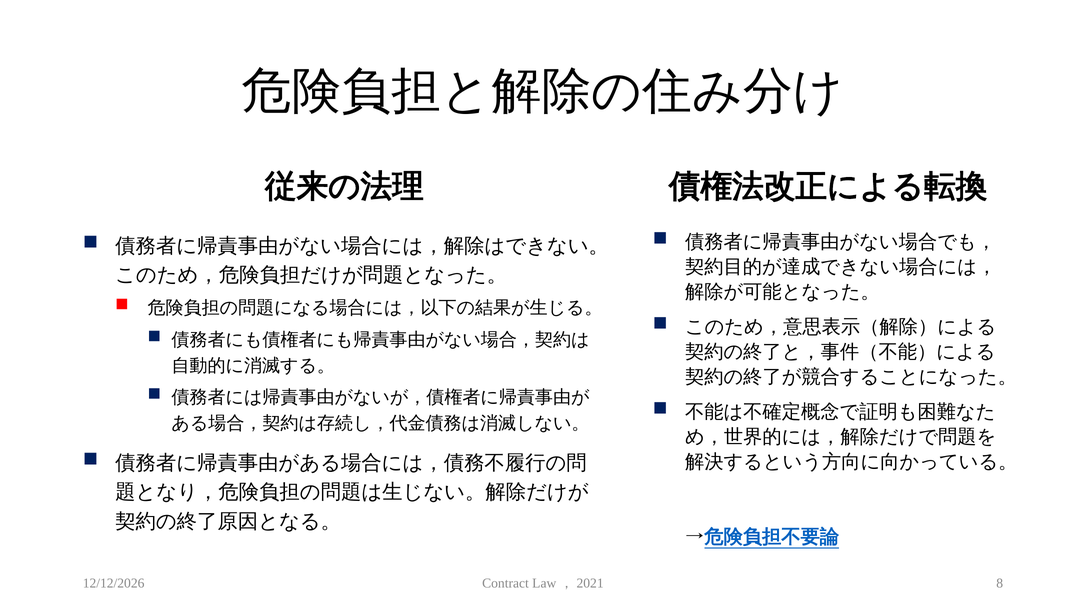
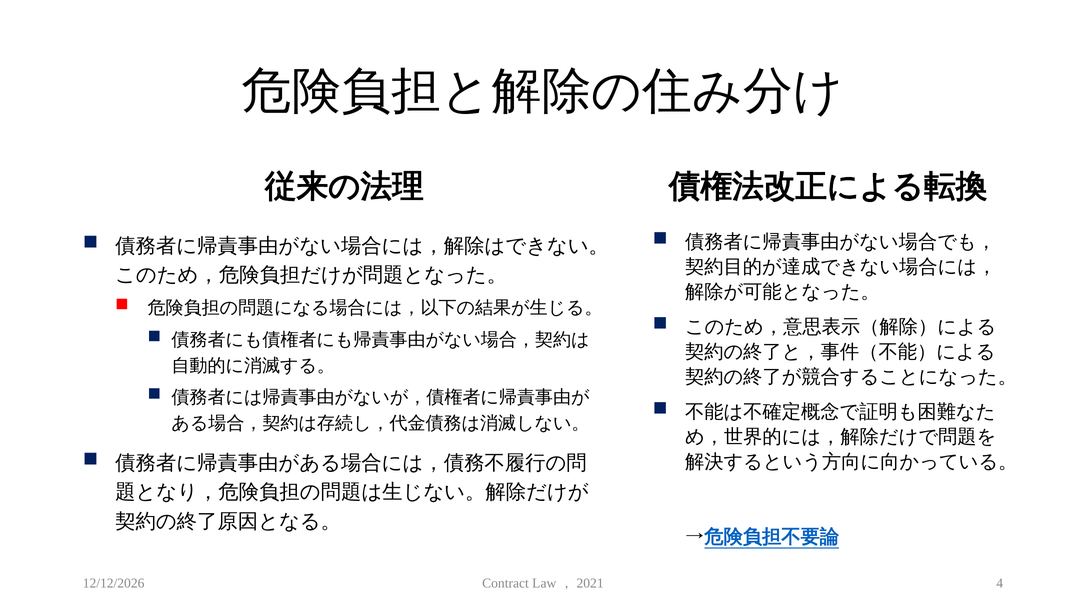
8: 8 -> 4
